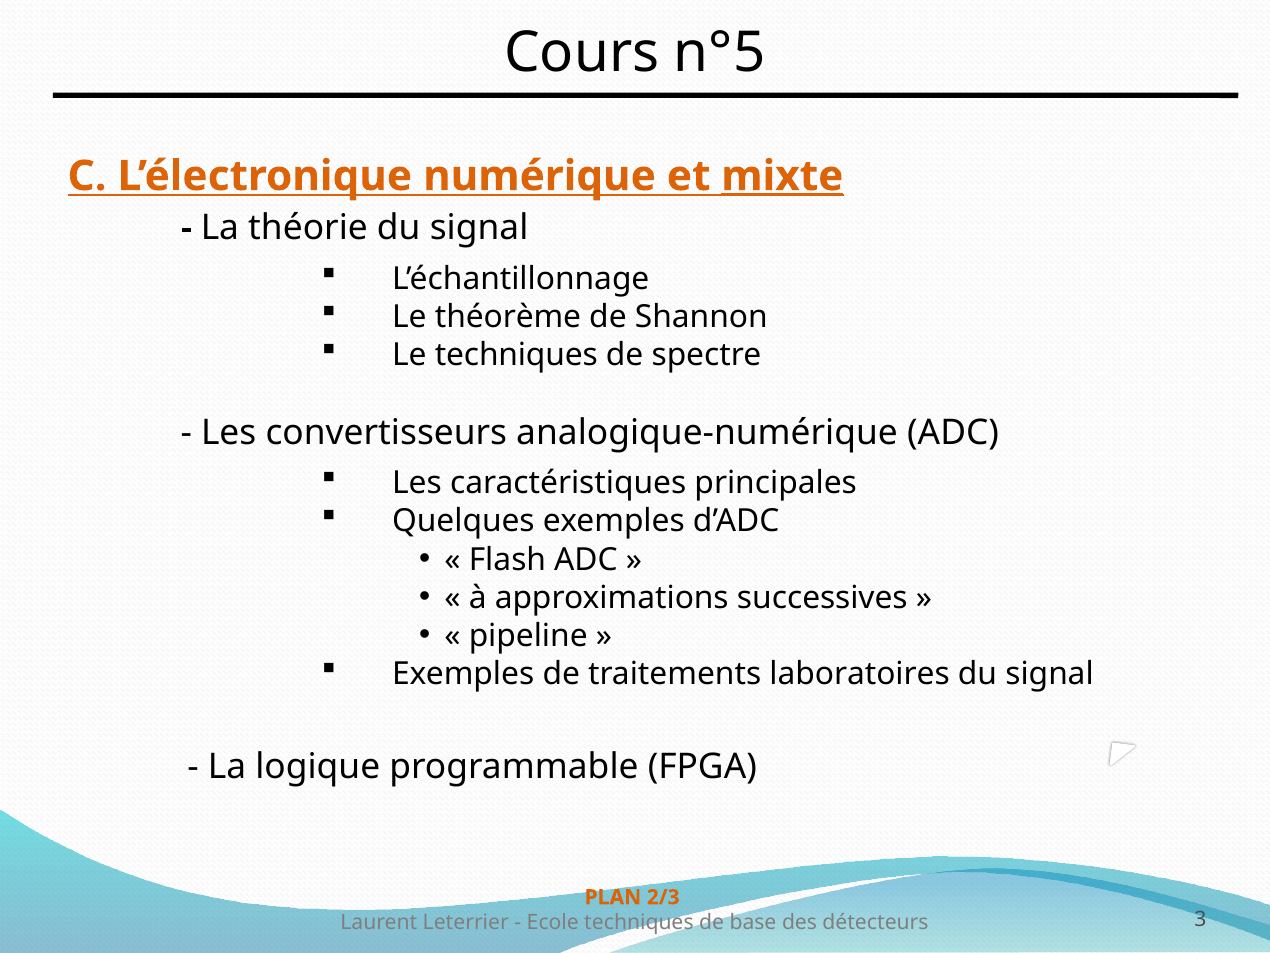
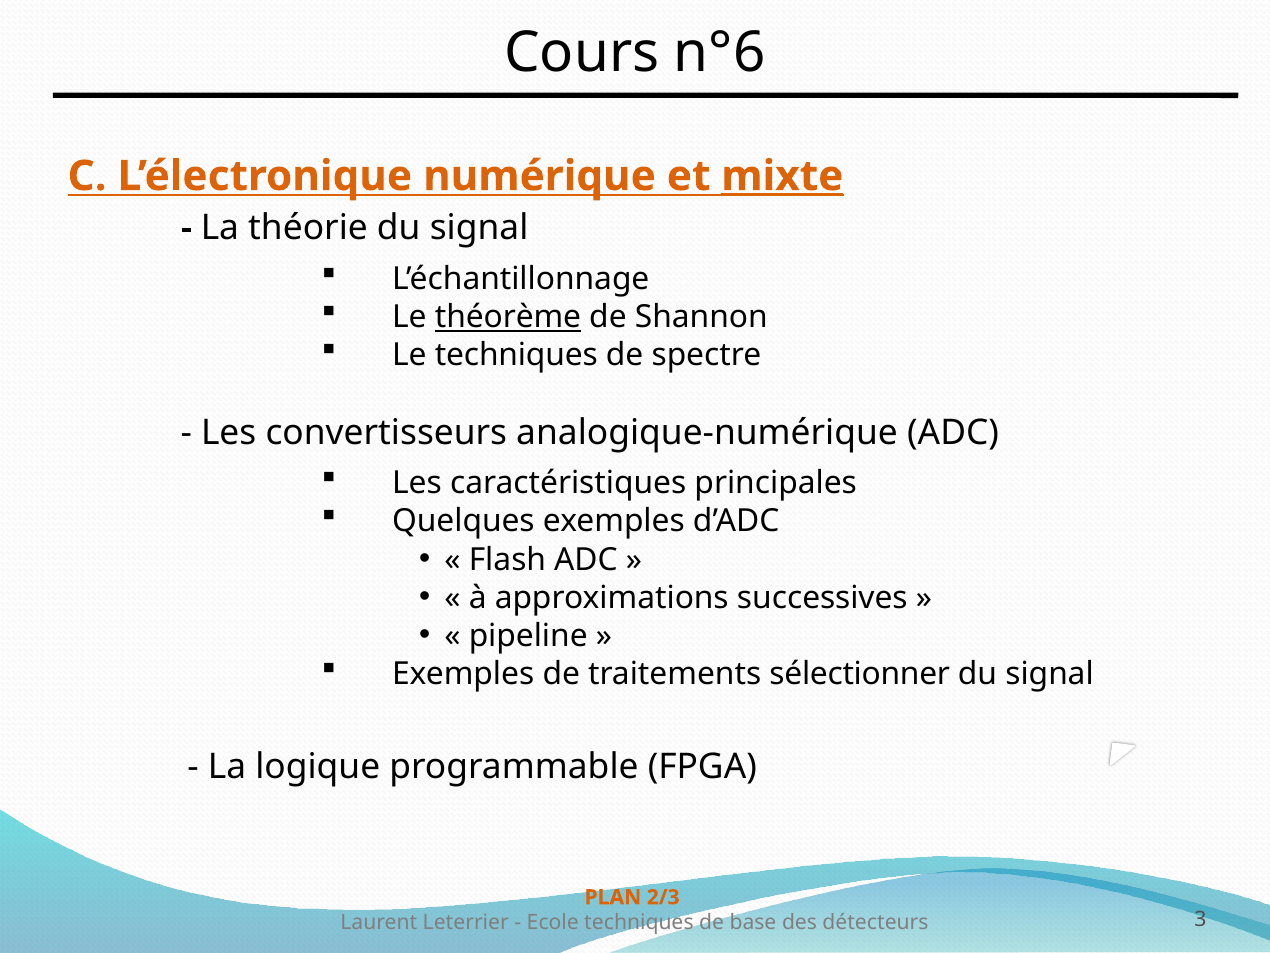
n°5: n°5 -> n°6
théorème underline: none -> present
laboratoires: laboratoires -> sélectionner
